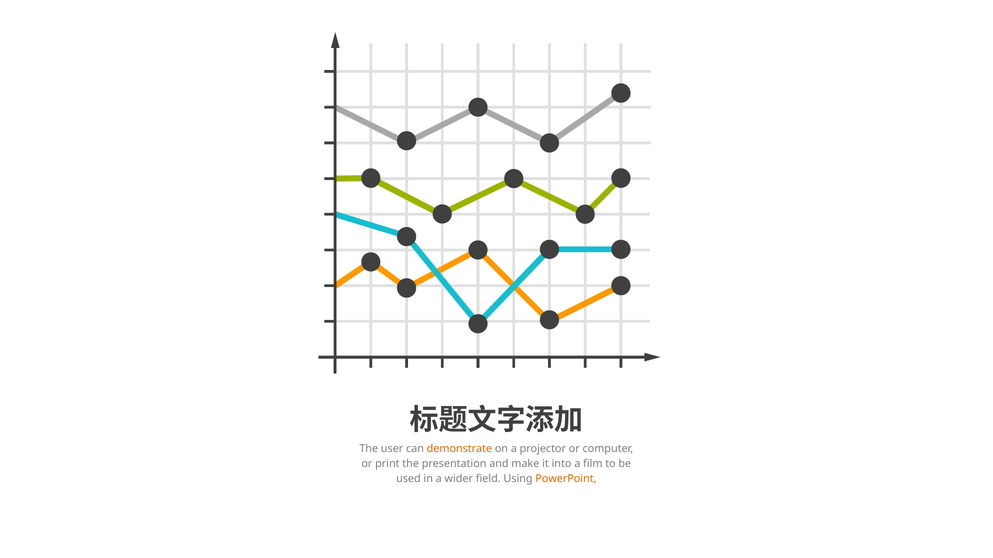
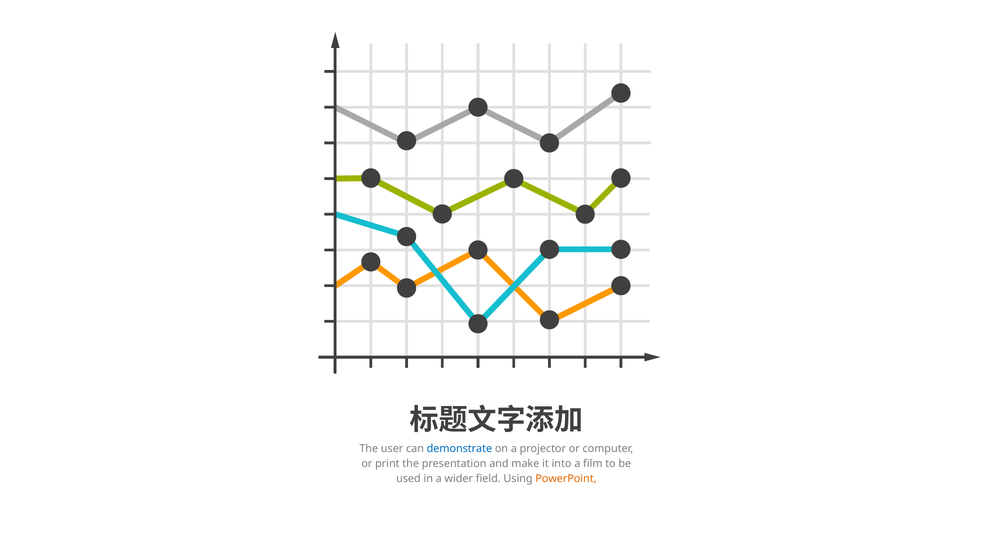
demonstrate colour: orange -> blue
